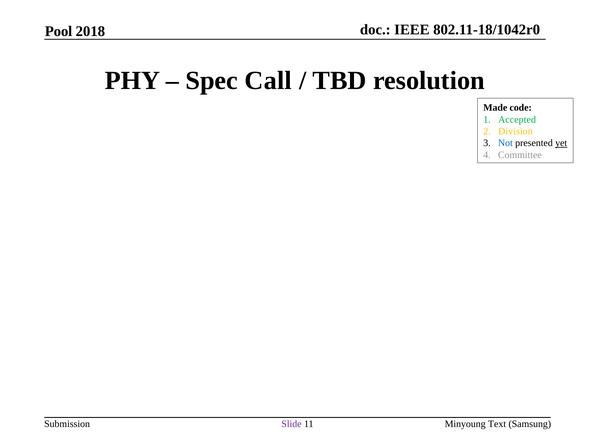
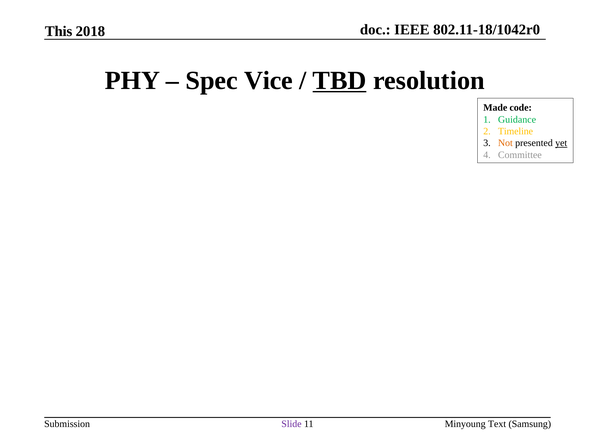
Pool: Pool -> This
Call: Call -> Vice
TBD underline: none -> present
Accepted: Accepted -> Guidance
Division: Division -> Timeline
Not colour: blue -> orange
